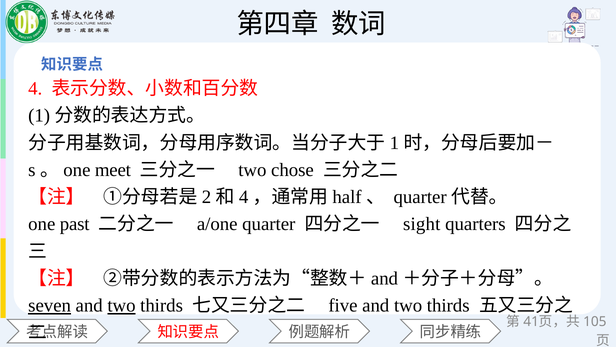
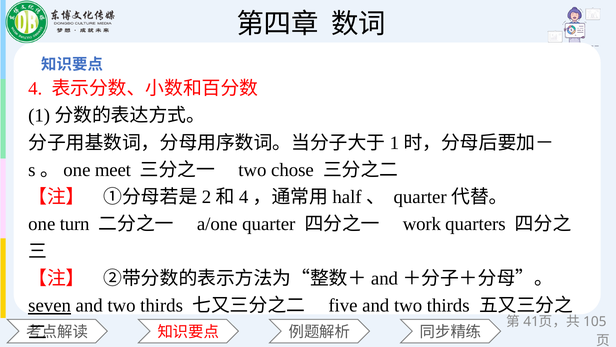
past: past -> turn
sight: sight -> work
two at (121, 305) underline: present -> none
